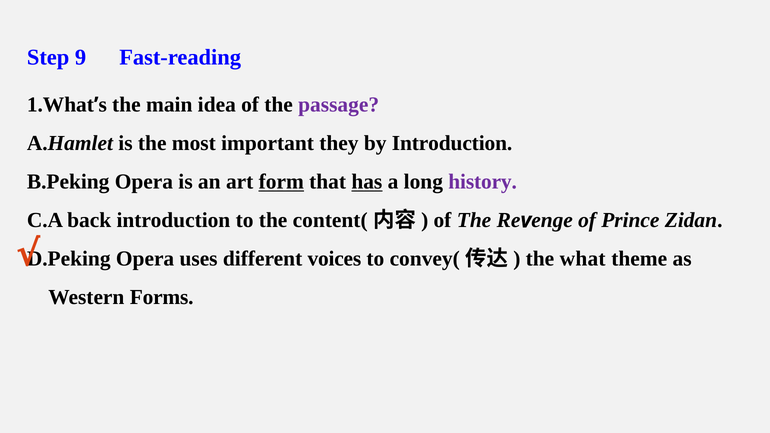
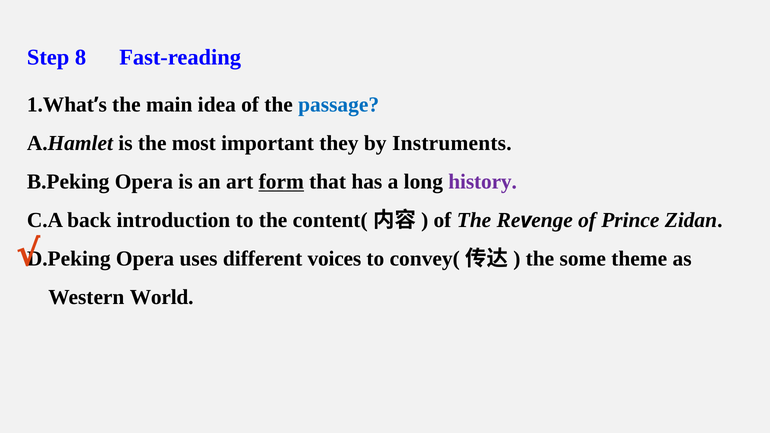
9: 9 -> 8
passage colour: purple -> blue
by Introduction: Introduction -> Instruments
has underline: present -> none
what: what -> some
Forms: Forms -> World
